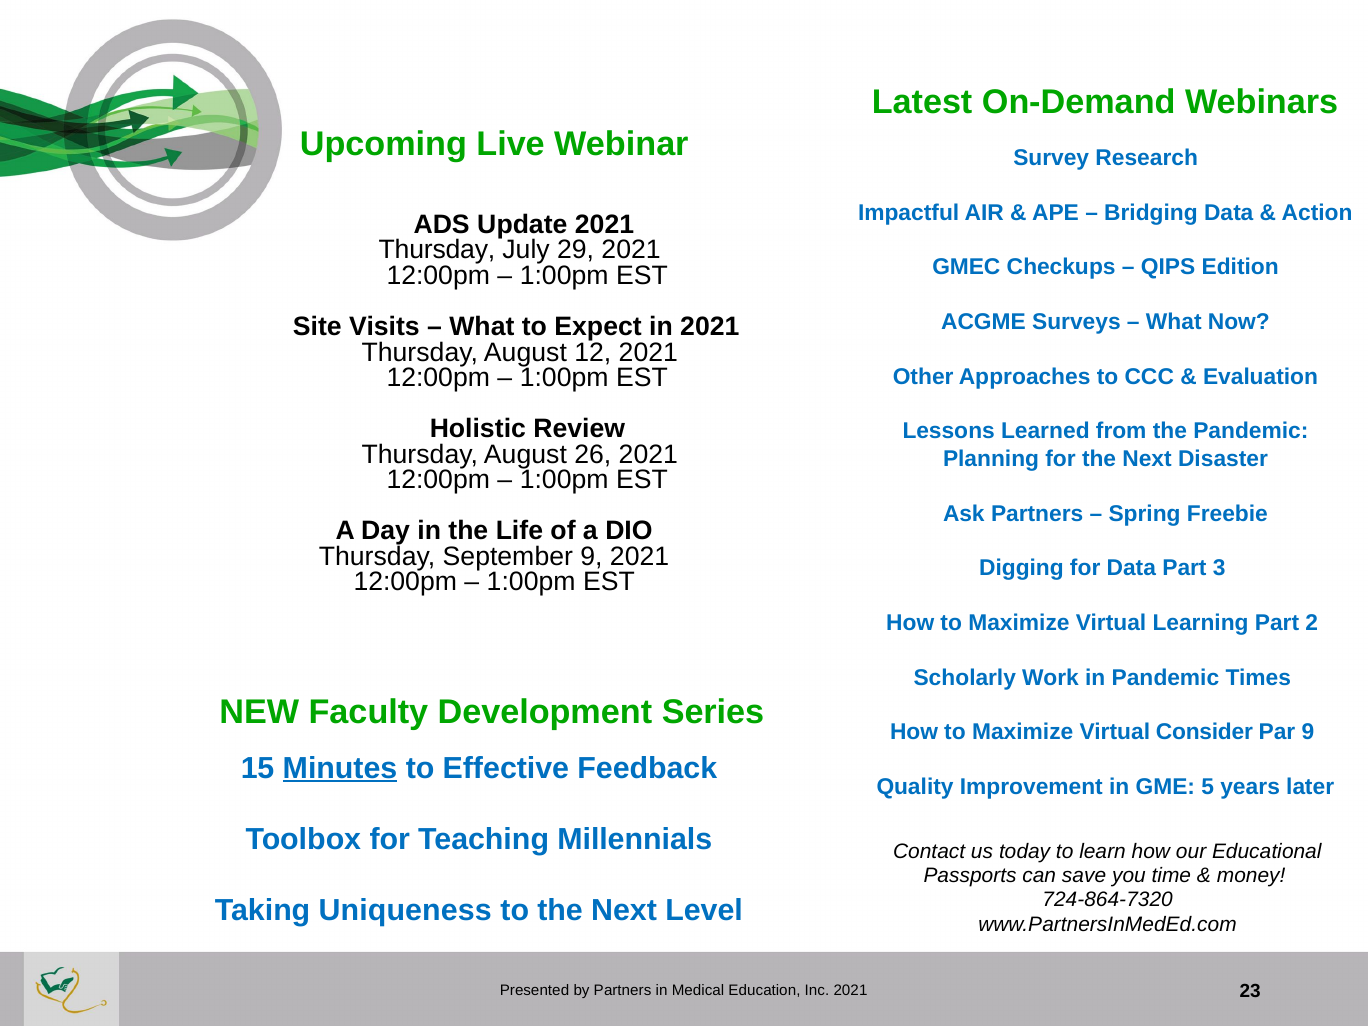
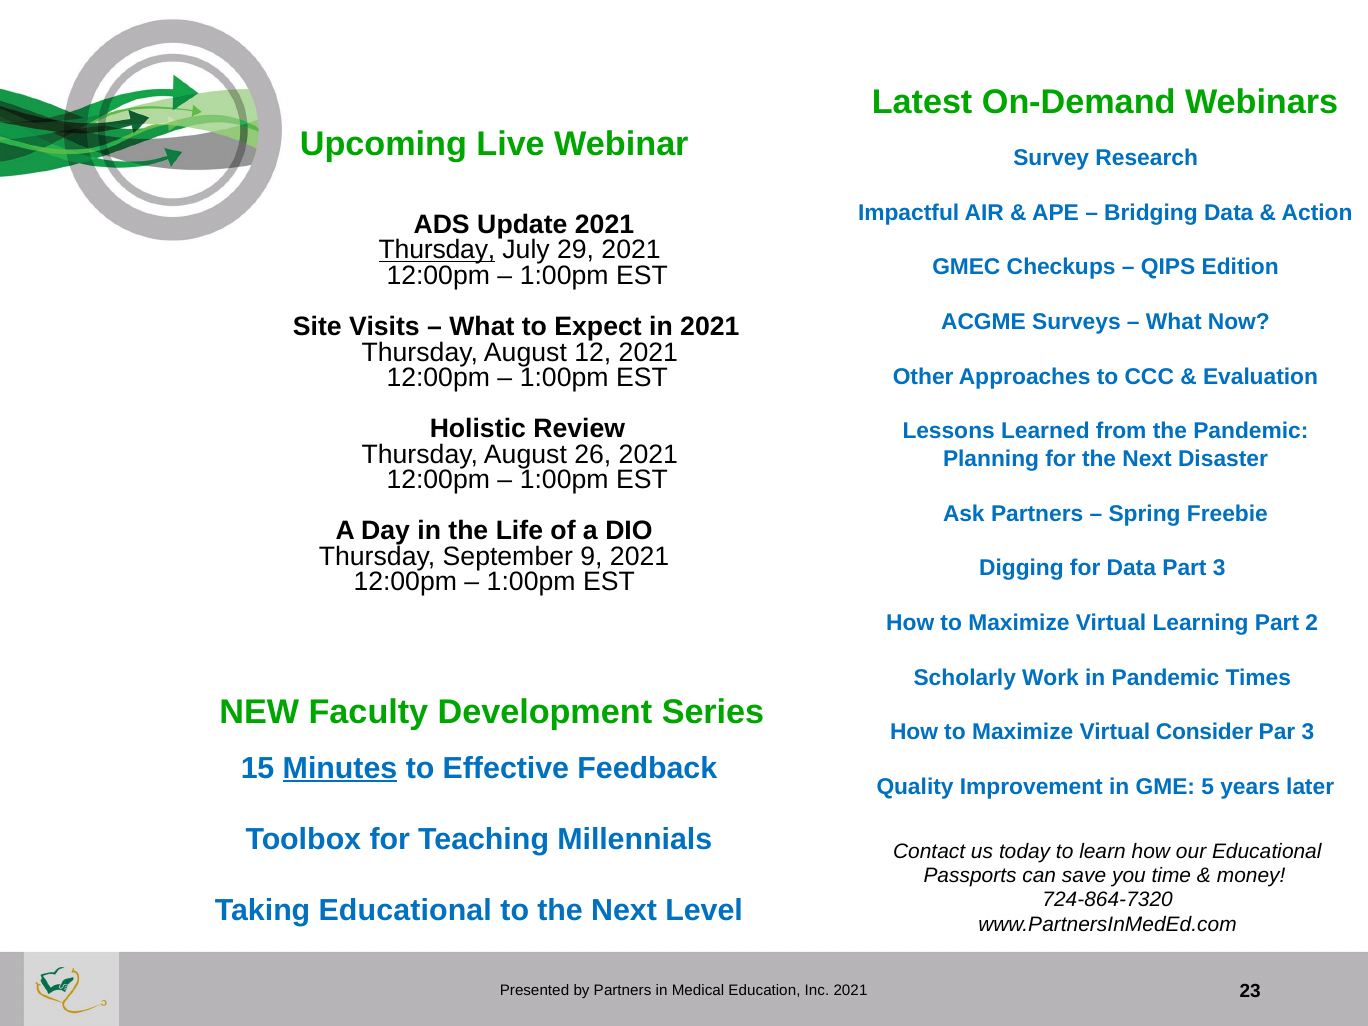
Thursday at (437, 250) underline: none -> present
Par 9: 9 -> 3
Taking Uniqueness: Uniqueness -> Educational
